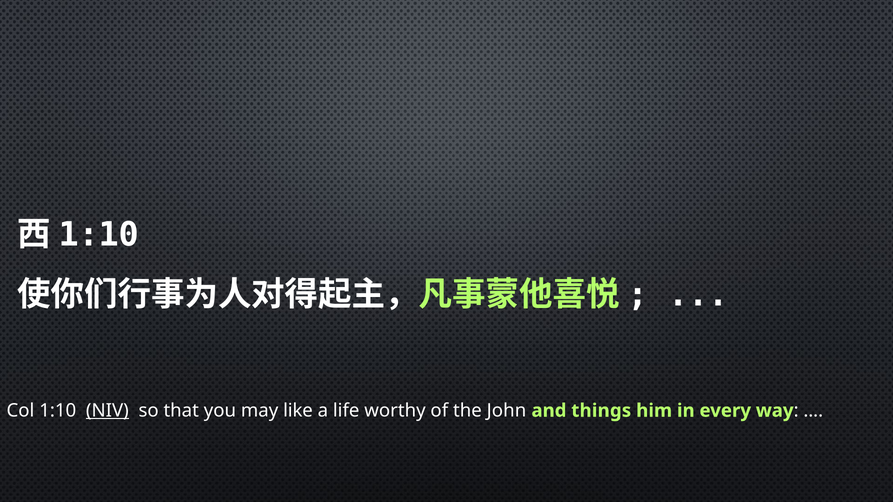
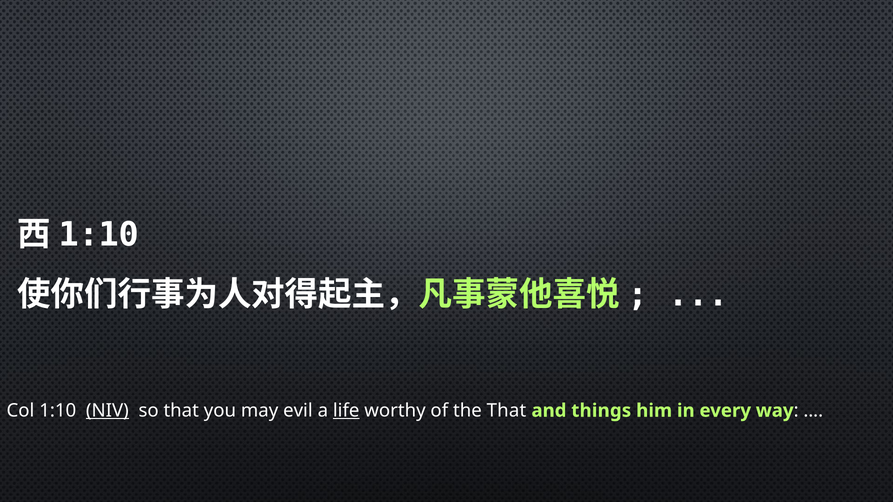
like: like -> evil
life underline: none -> present
the John: John -> That
